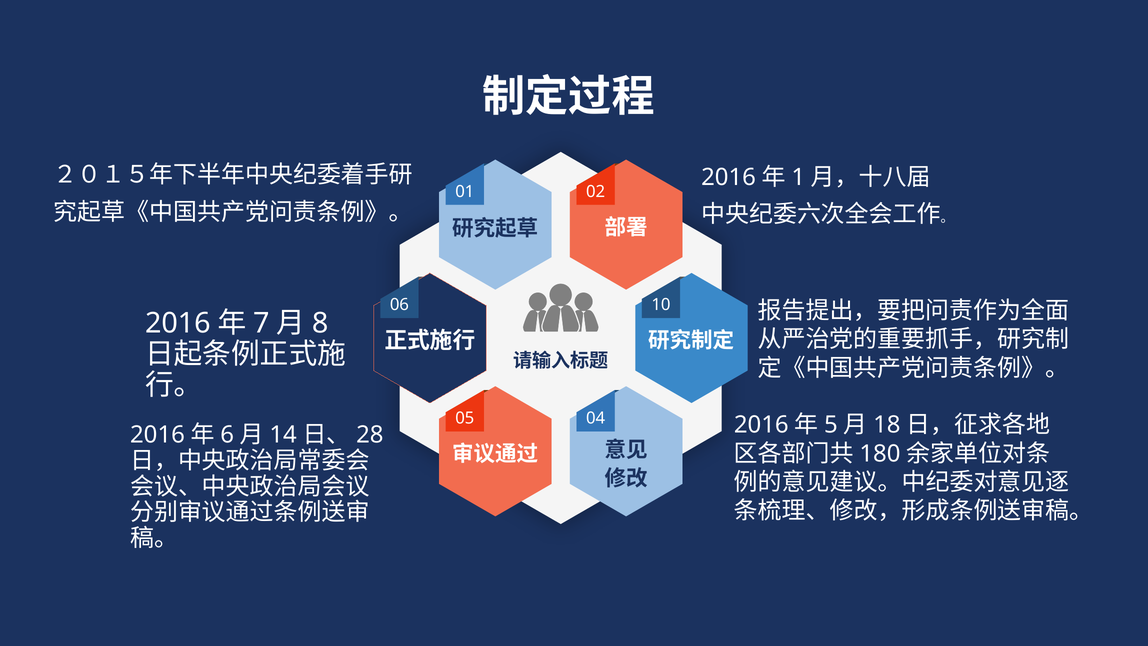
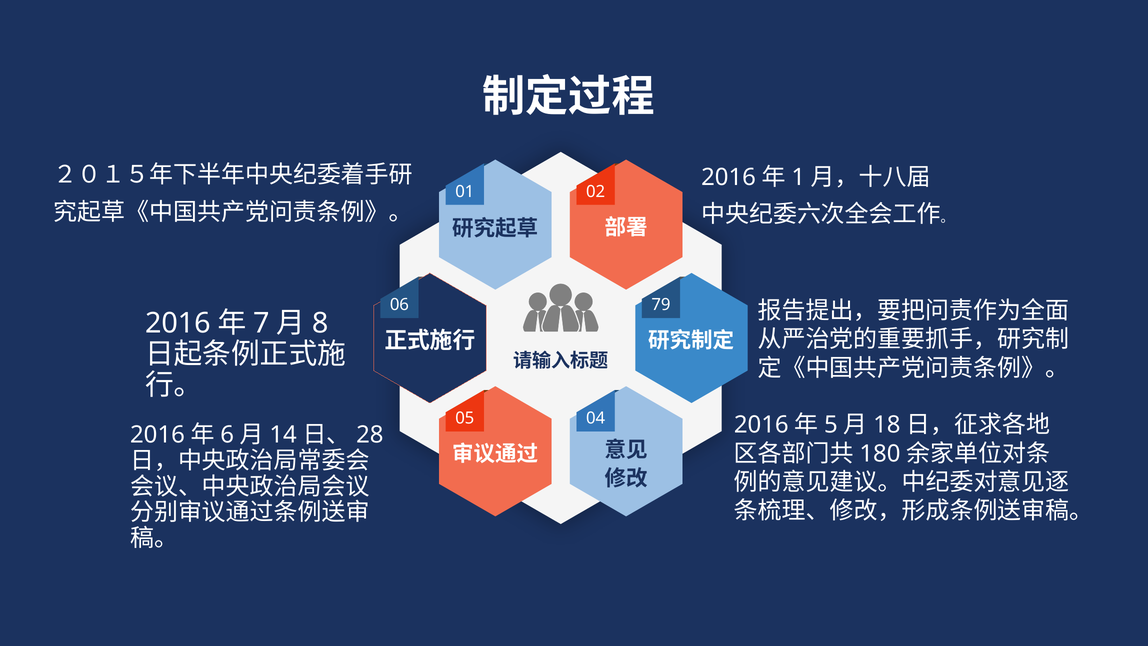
10: 10 -> 79
